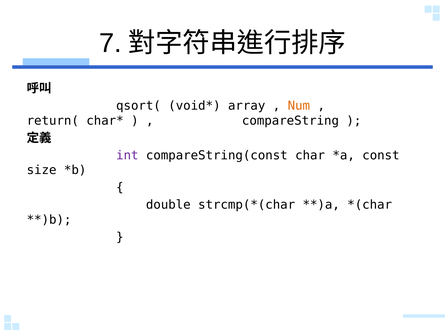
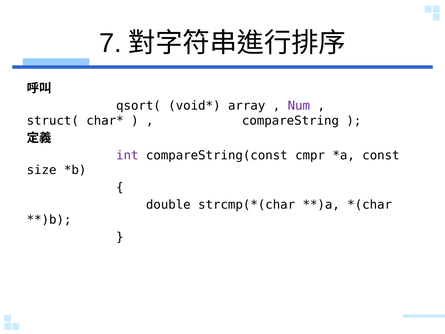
Num colour: orange -> purple
return(: return( -> struct(
char: char -> cmpr
